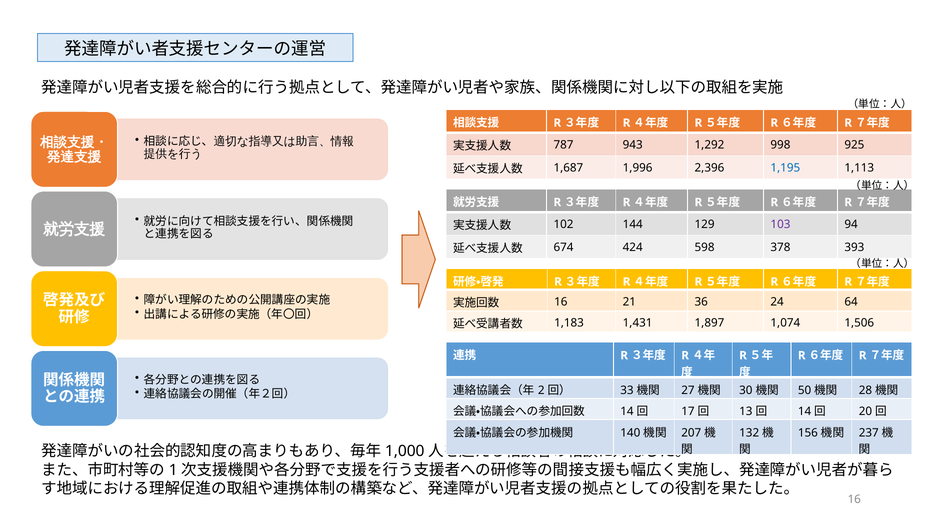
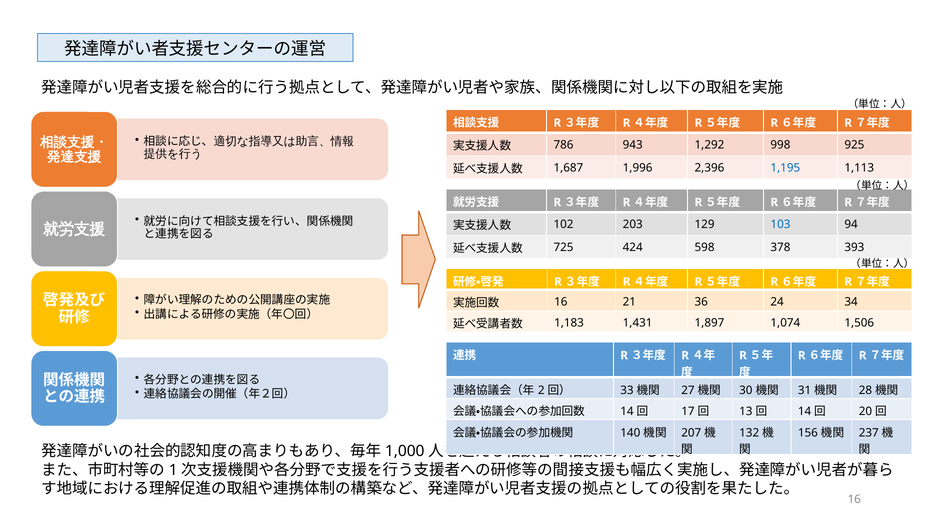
787: 787 -> 786
144: 144 -> 203
103 colour: purple -> blue
674: 674 -> 725
64: 64 -> 34
50: 50 -> 31
